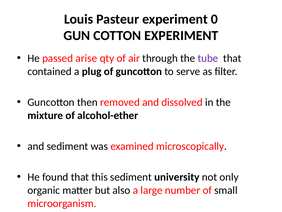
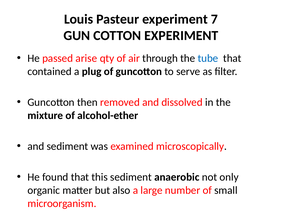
0: 0 -> 7
tube colour: purple -> blue
university: university -> anaerobic
